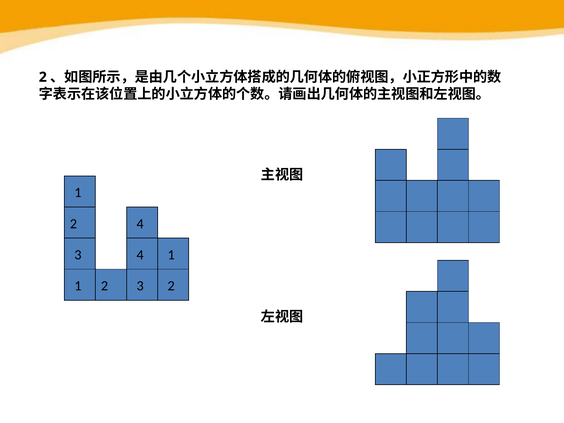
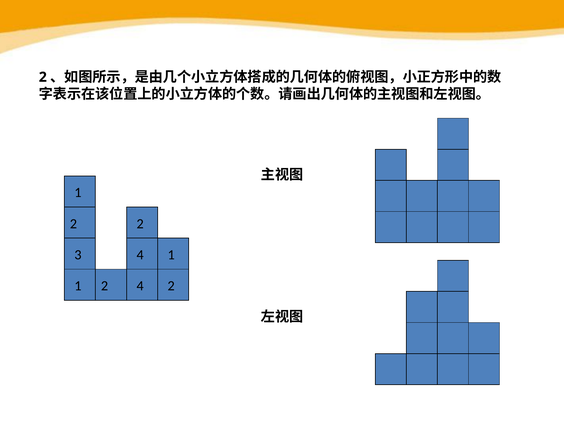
4 at (140, 224): 4 -> 2
1 3: 3 -> 4
